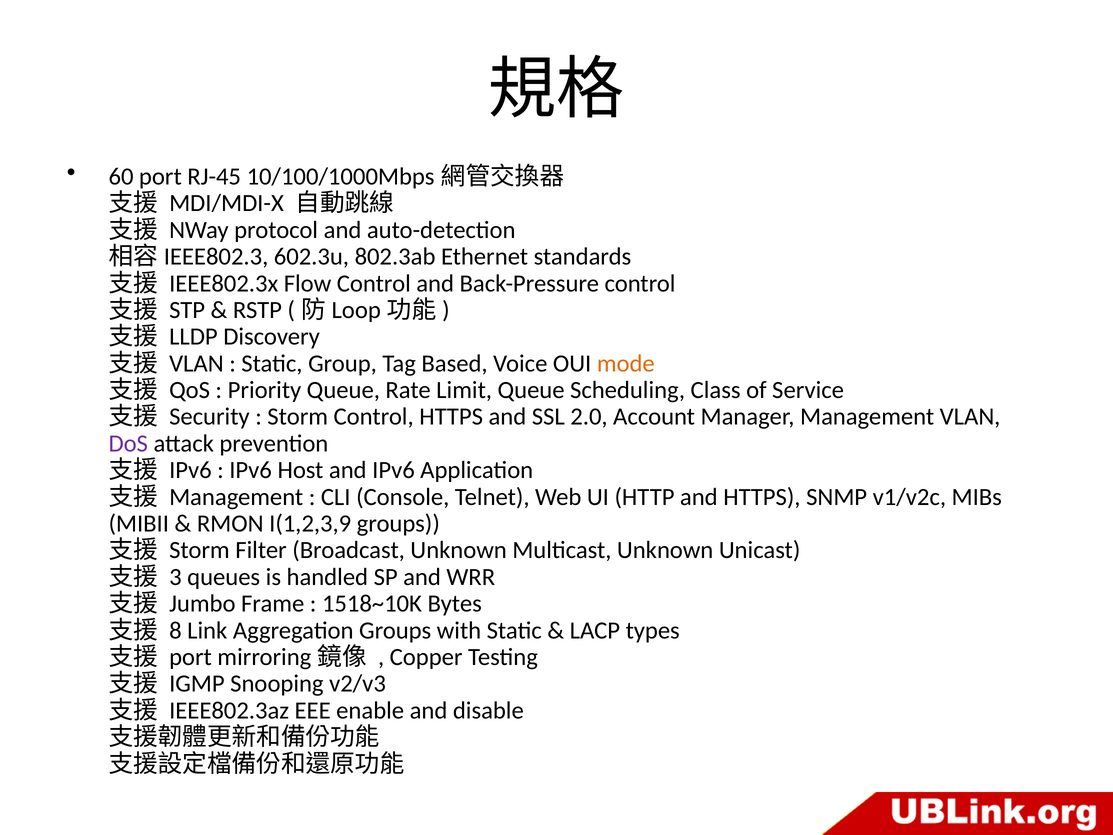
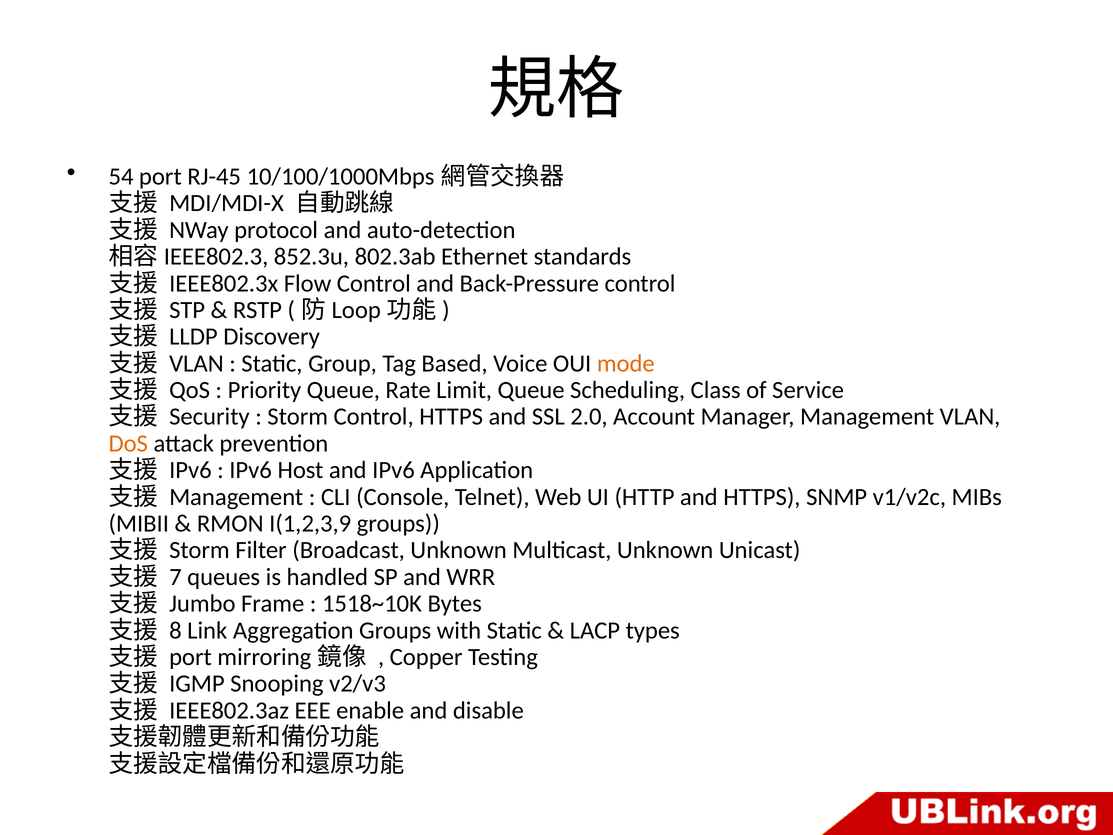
60: 60 -> 54
602.3u: 602.3u -> 852.3u
DoS colour: purple -> orange
3: 3 -> 7
